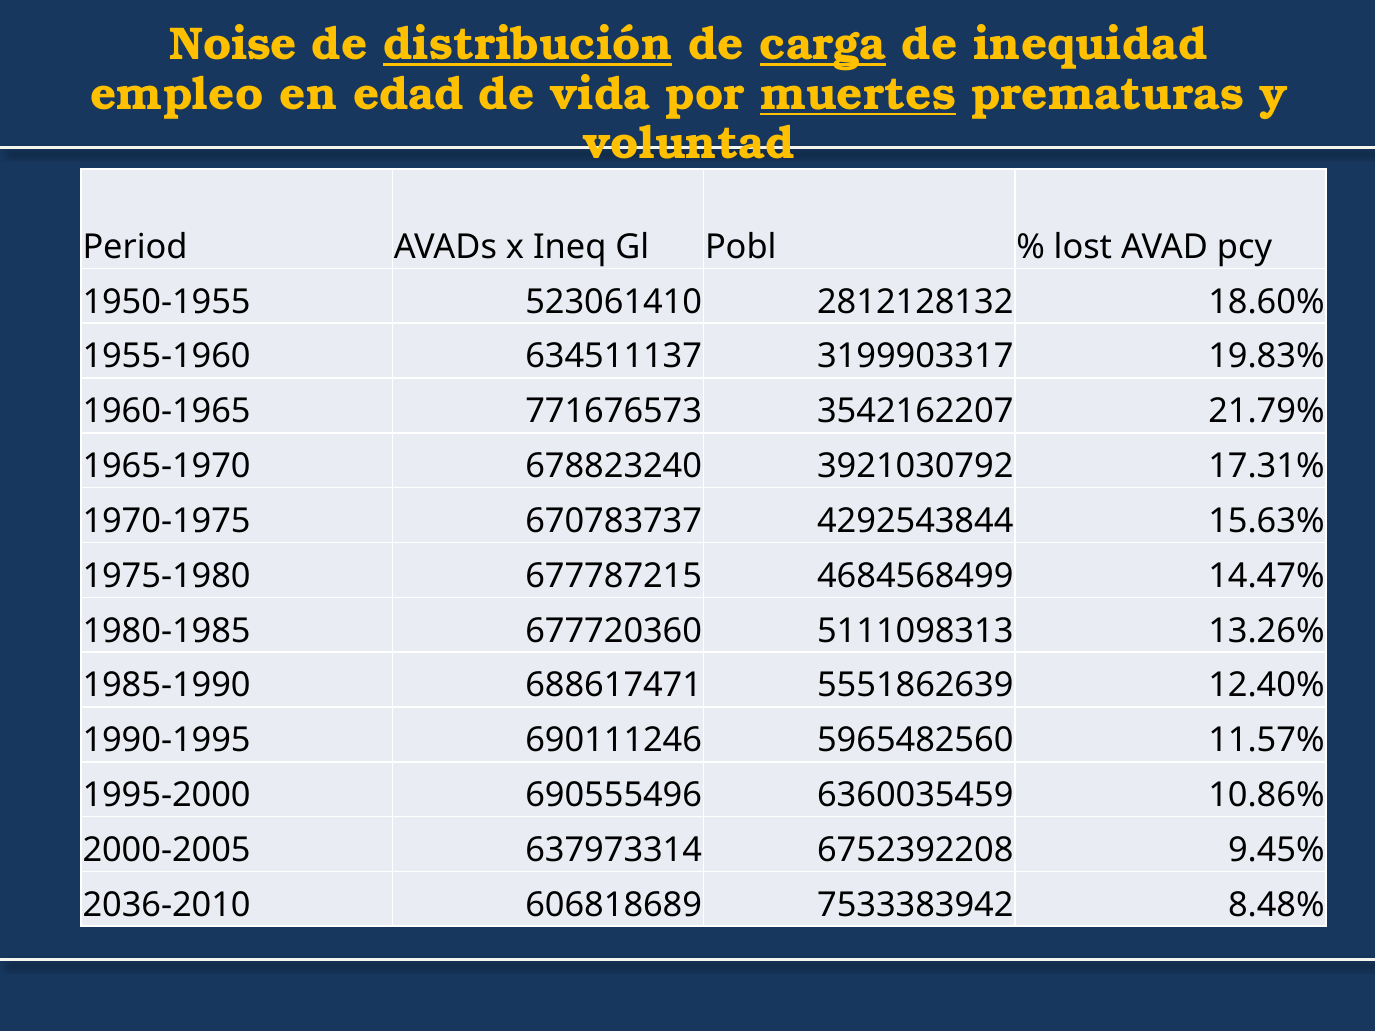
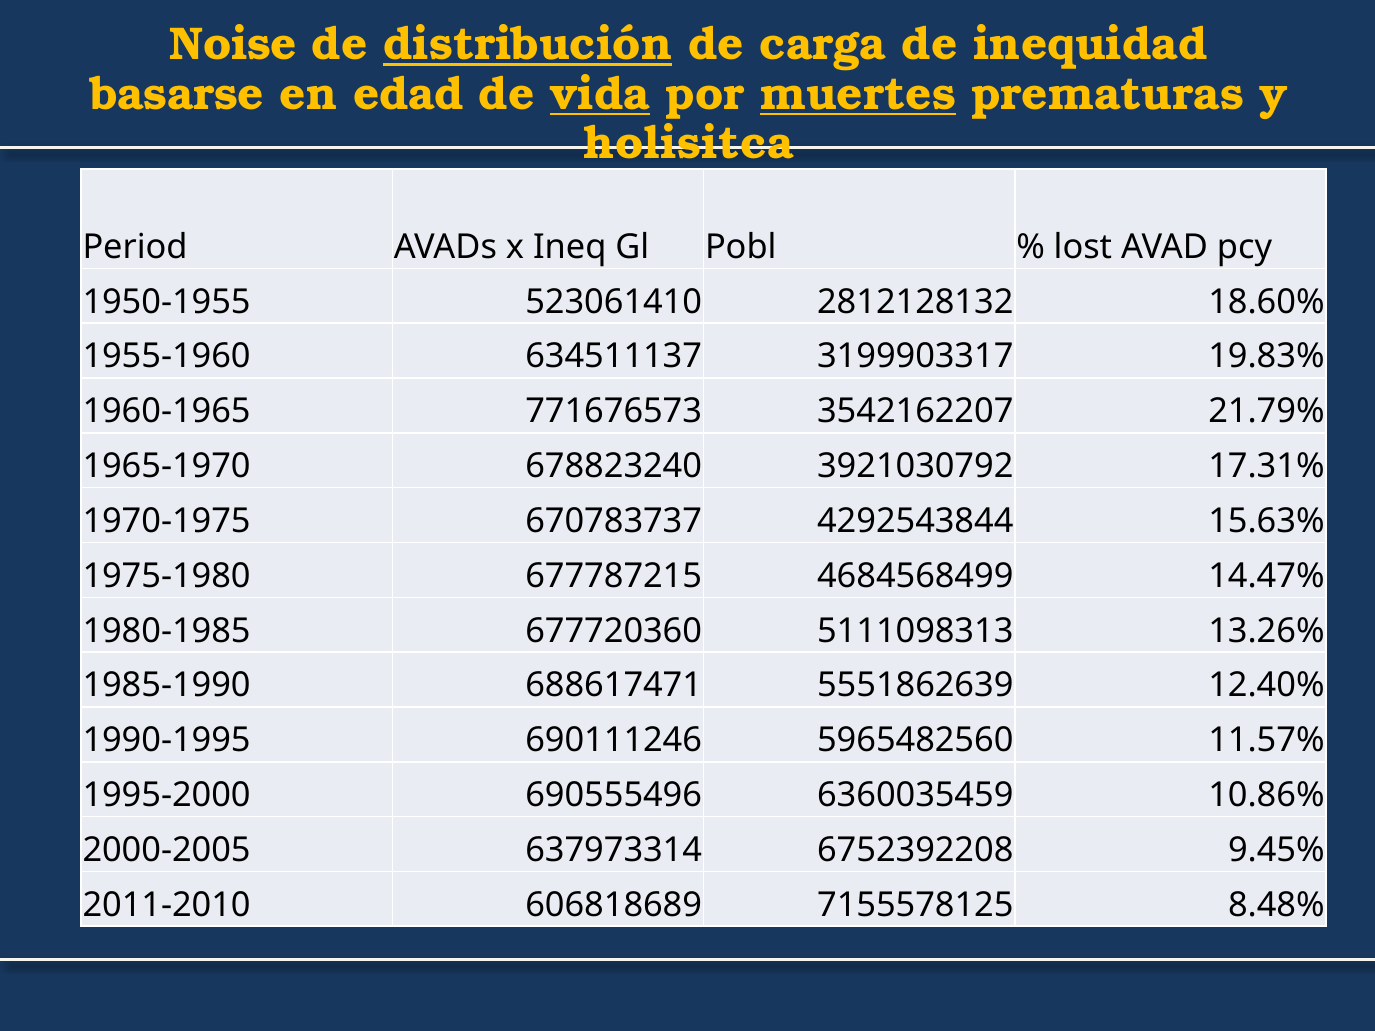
carga underline: present -> none
empleo: empleo -> basarse
vida underline: none -> present
voluntad: voluntad -> holisitca
2036-2010: 2036-2010 -> 2011-2010
7533383942: 7533383942 -> 7155578125
